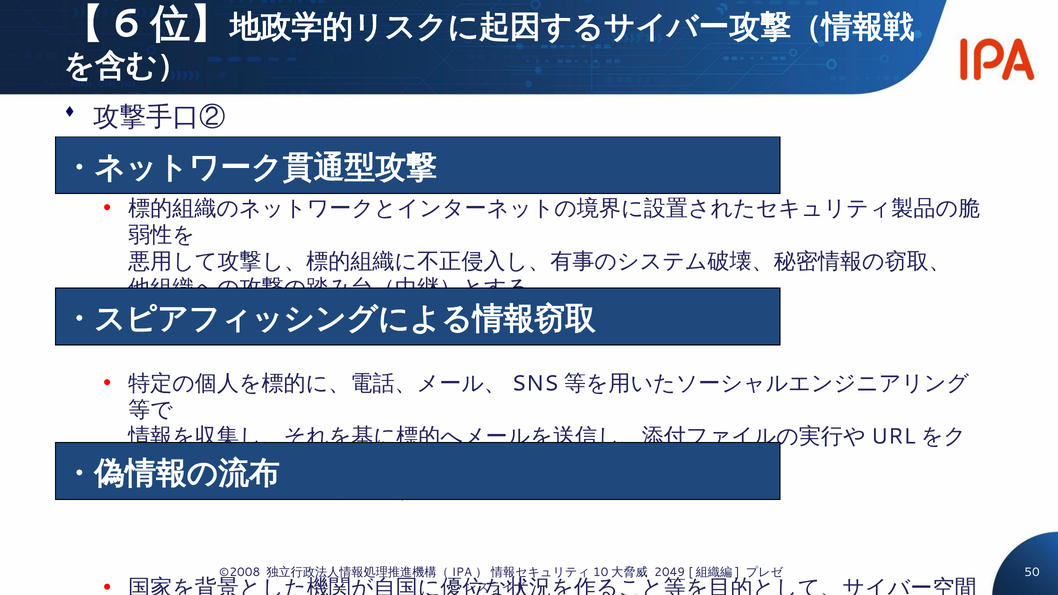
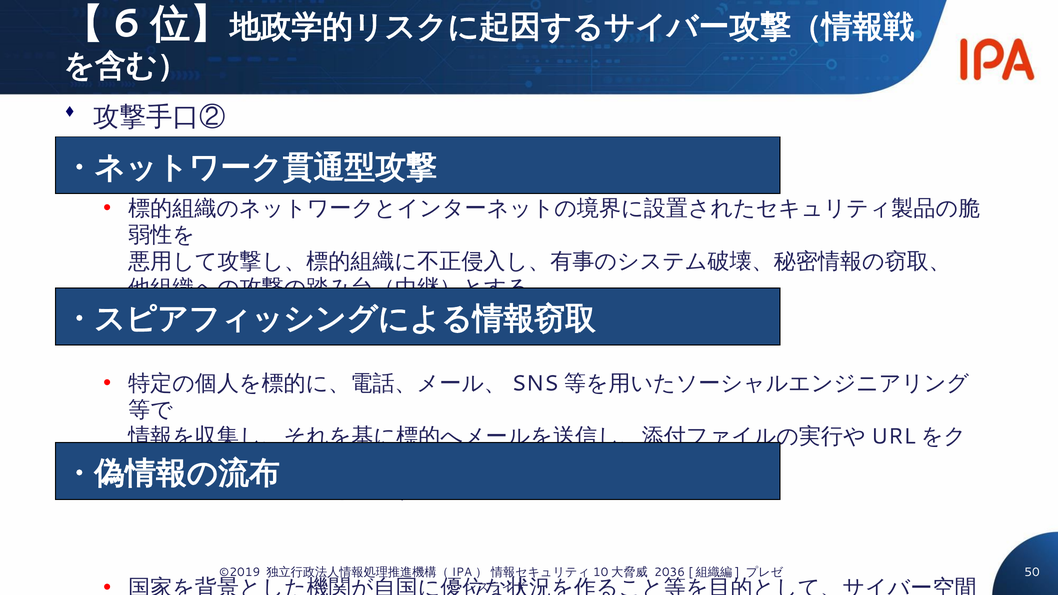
©2008: ©2008 -> ©2019
2049: 2049 -> 2036
